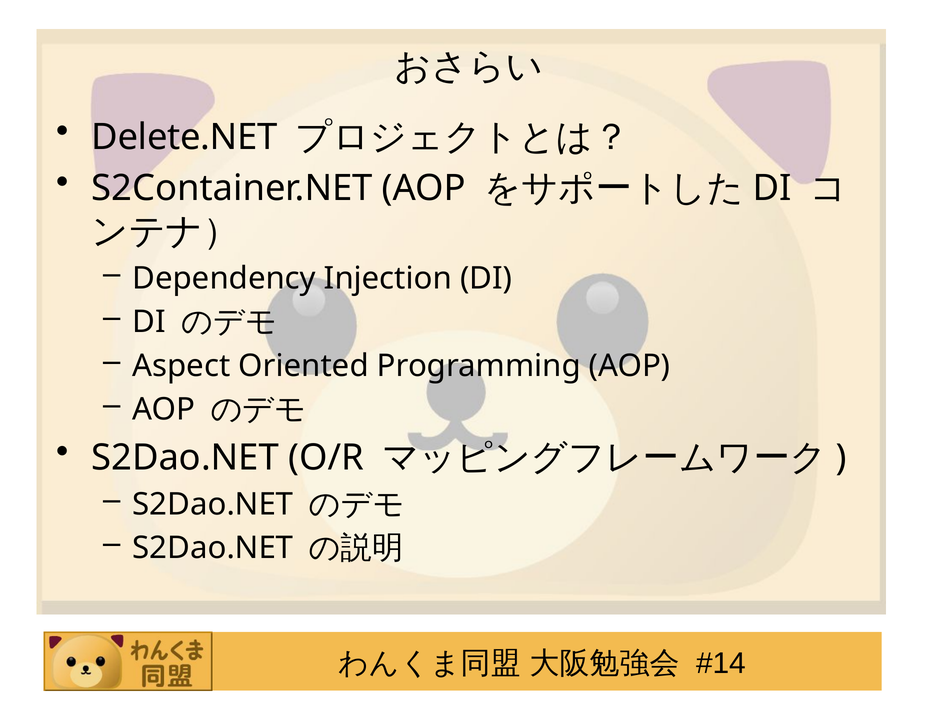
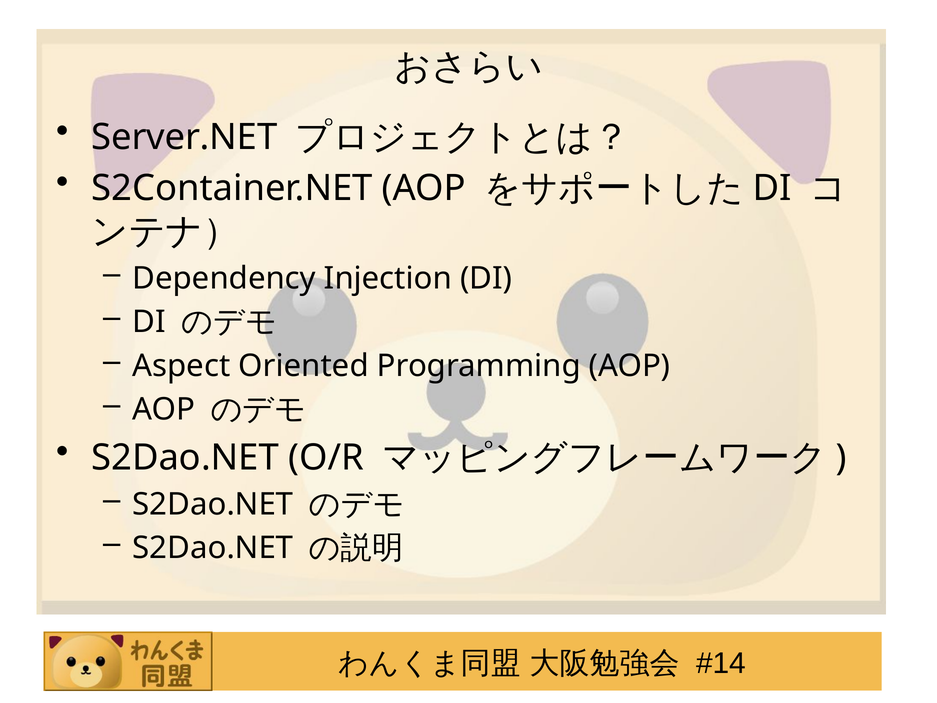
Delete.NET: Delete.NET -> Server.NET
